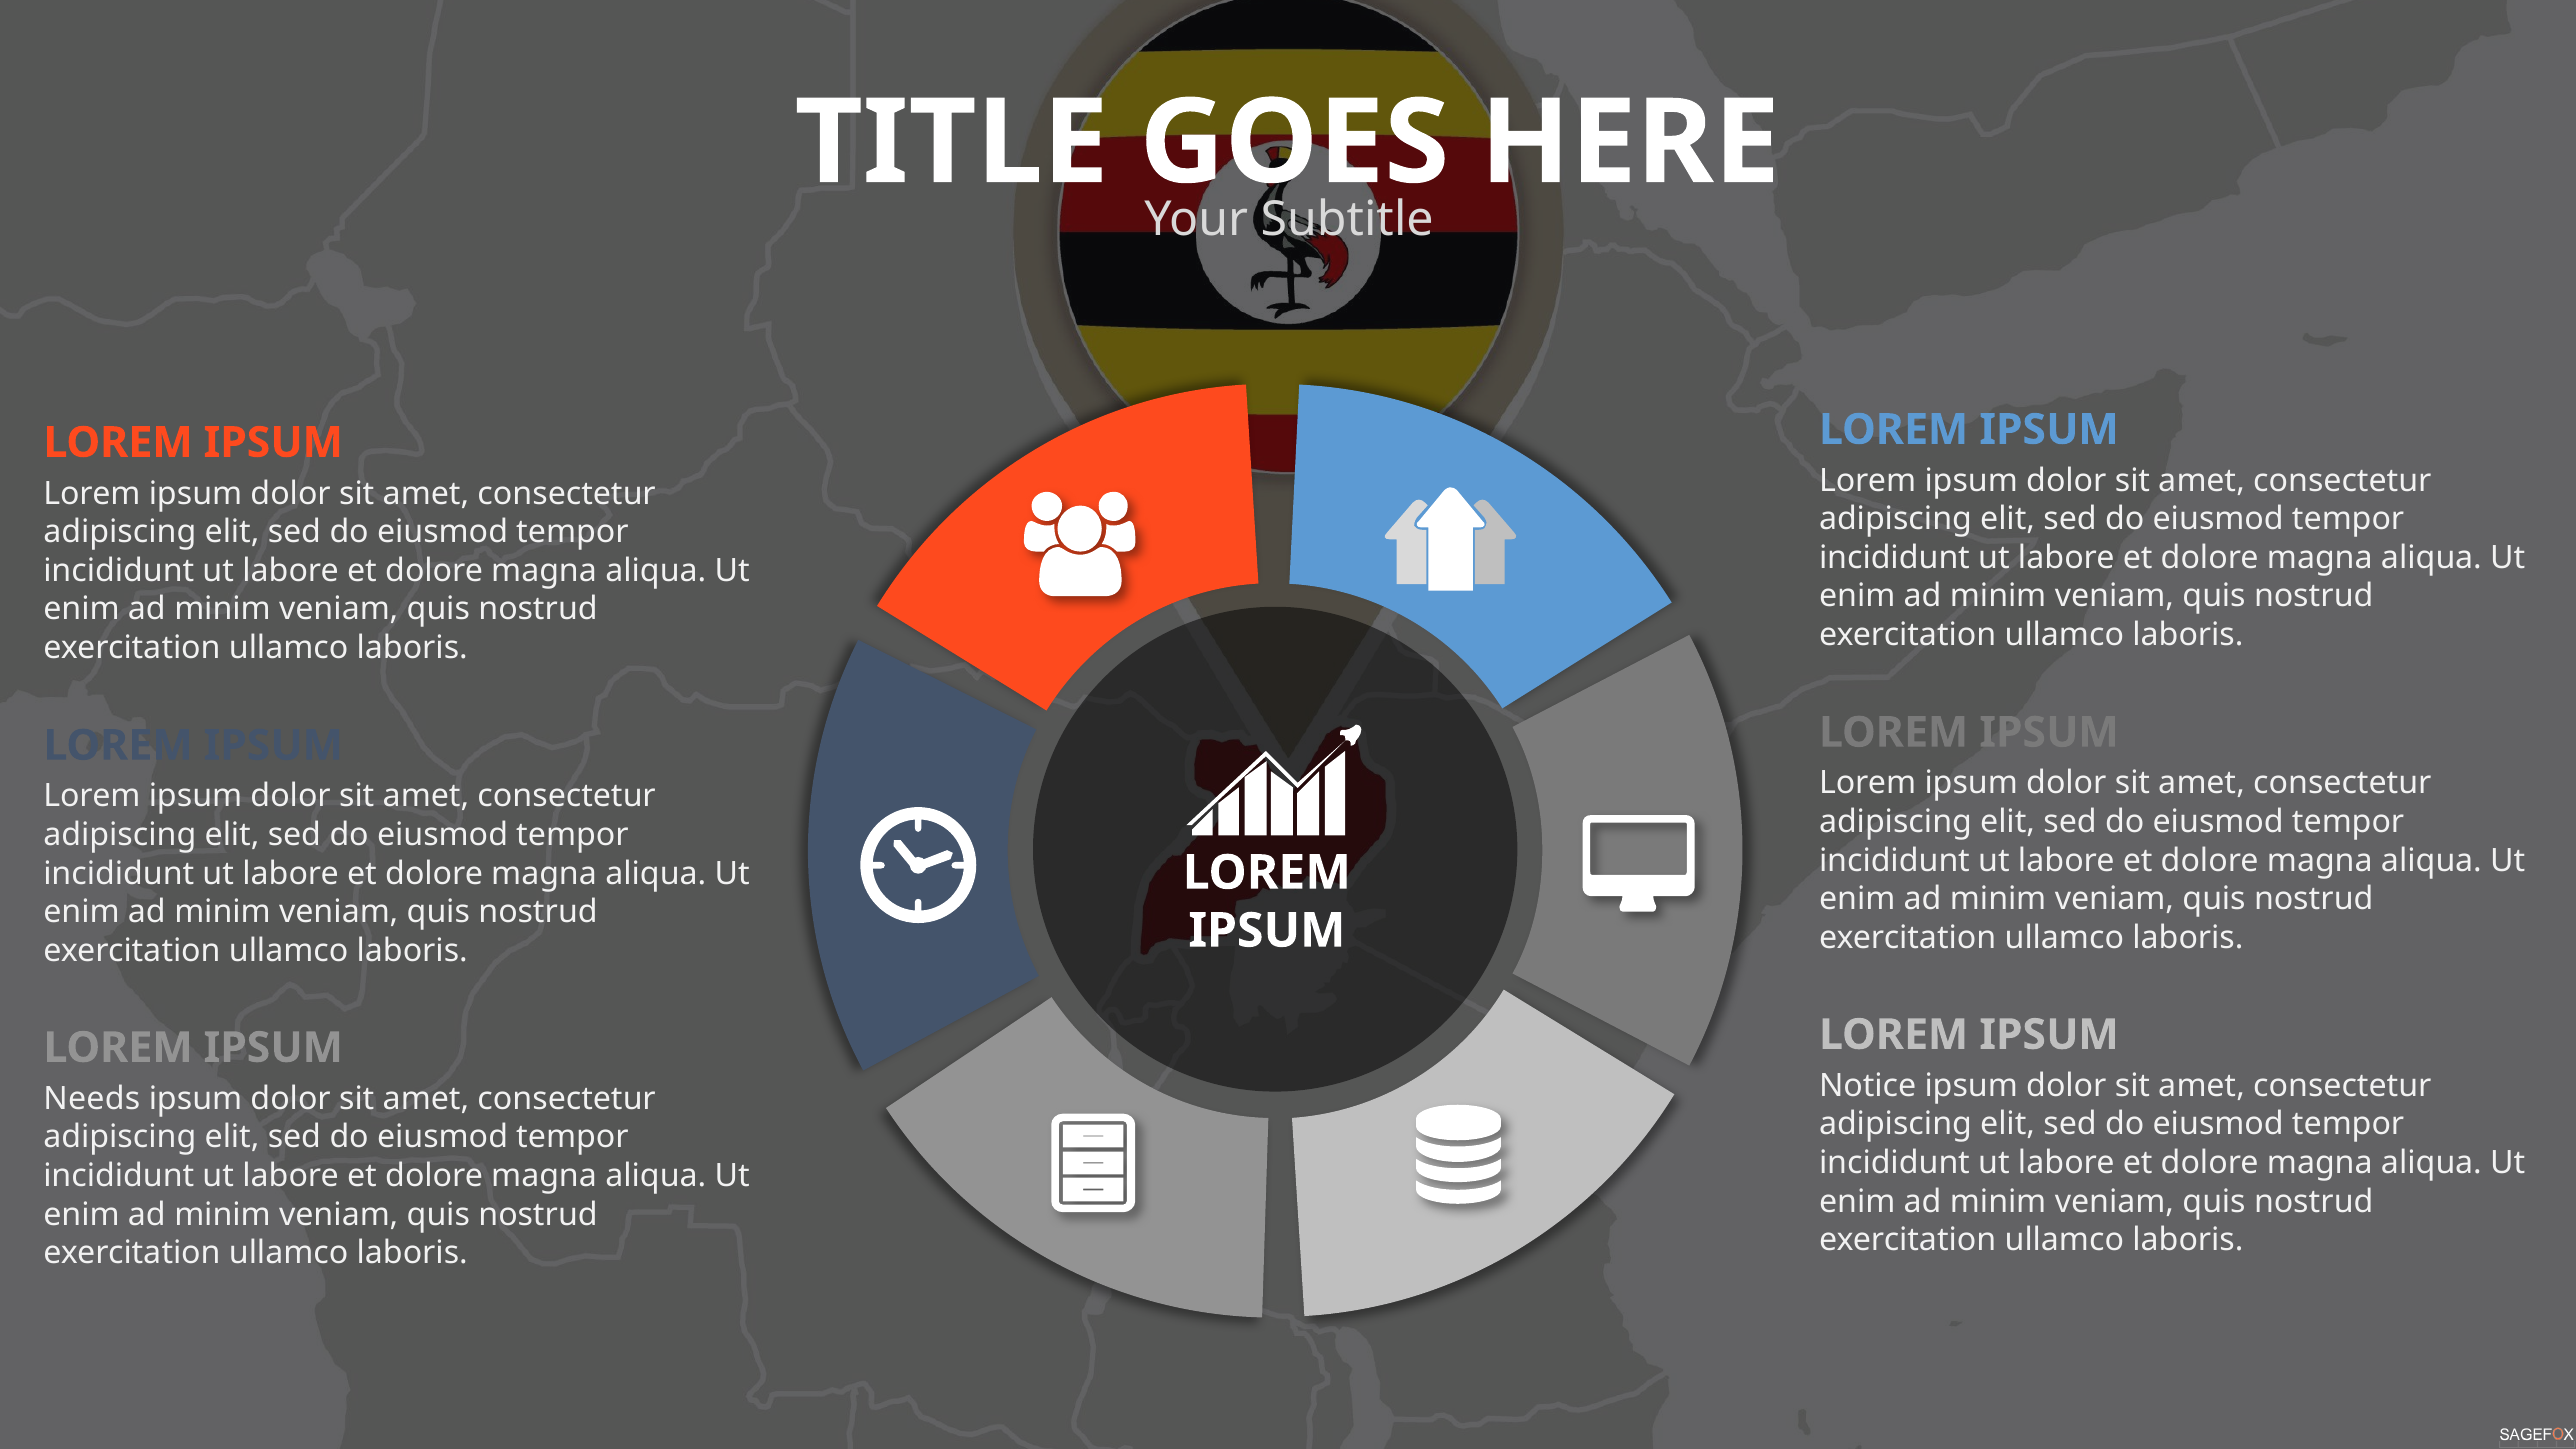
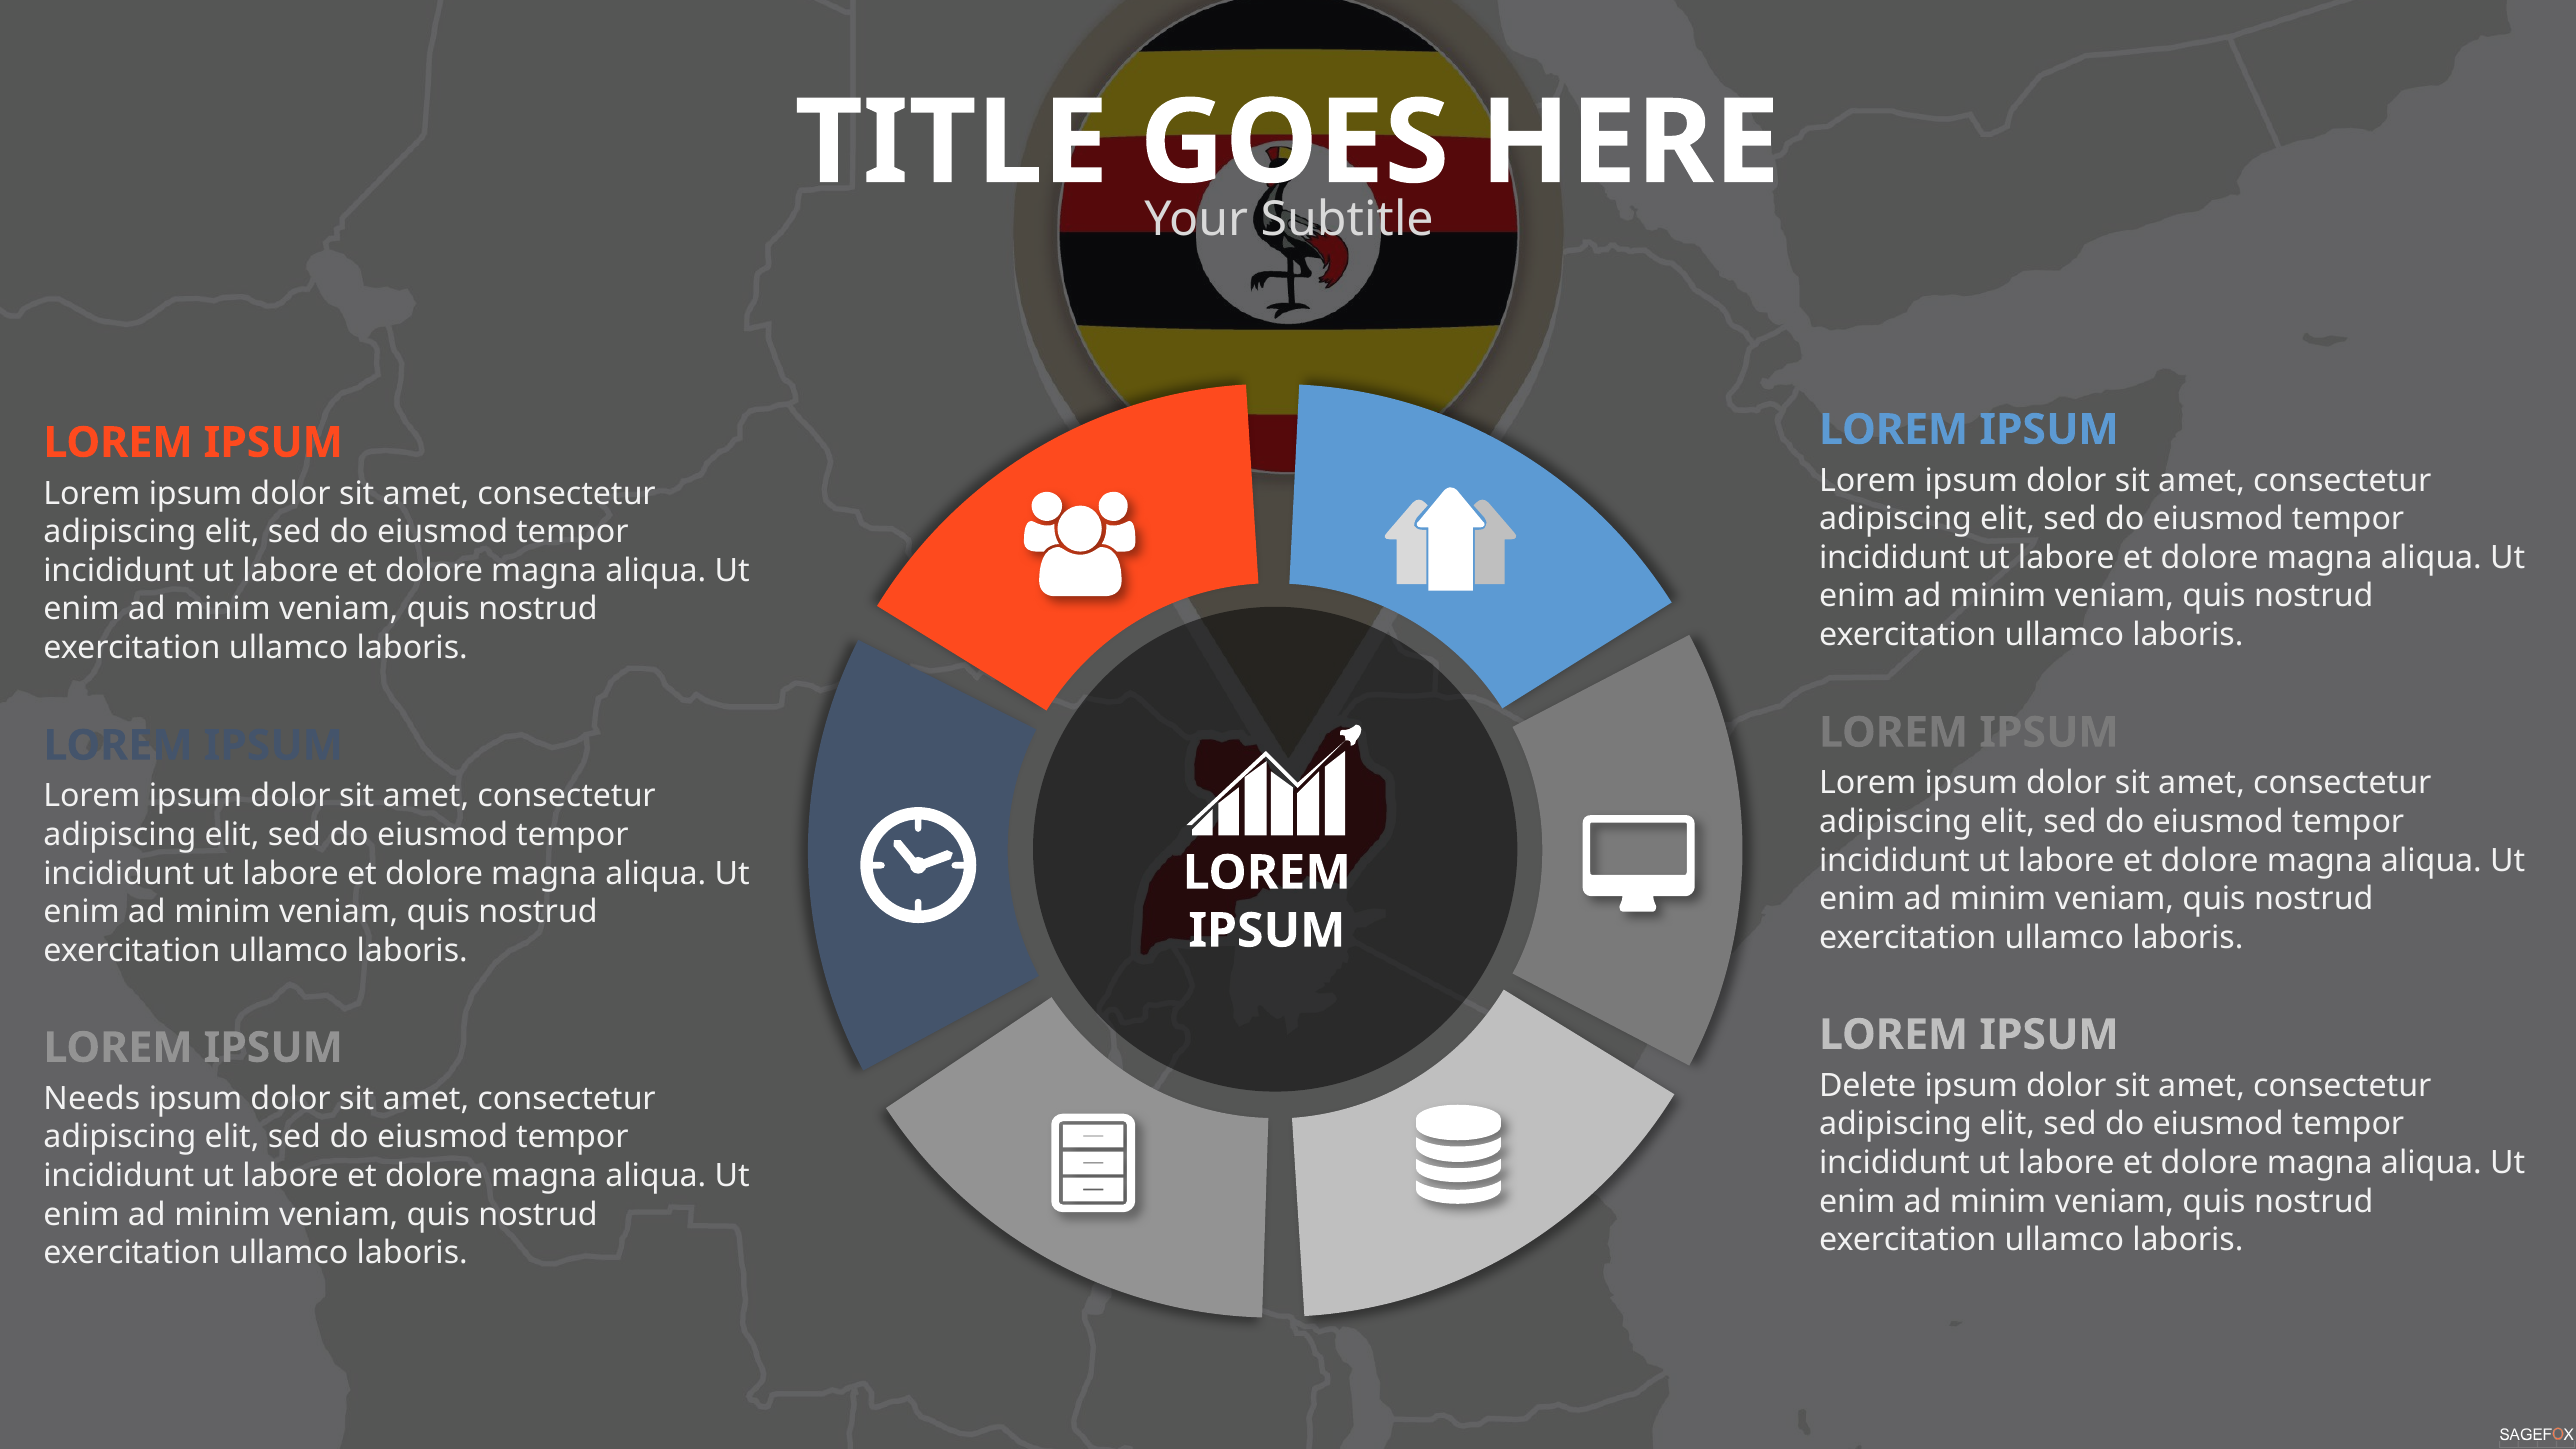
Notice: Notice -> Delete
